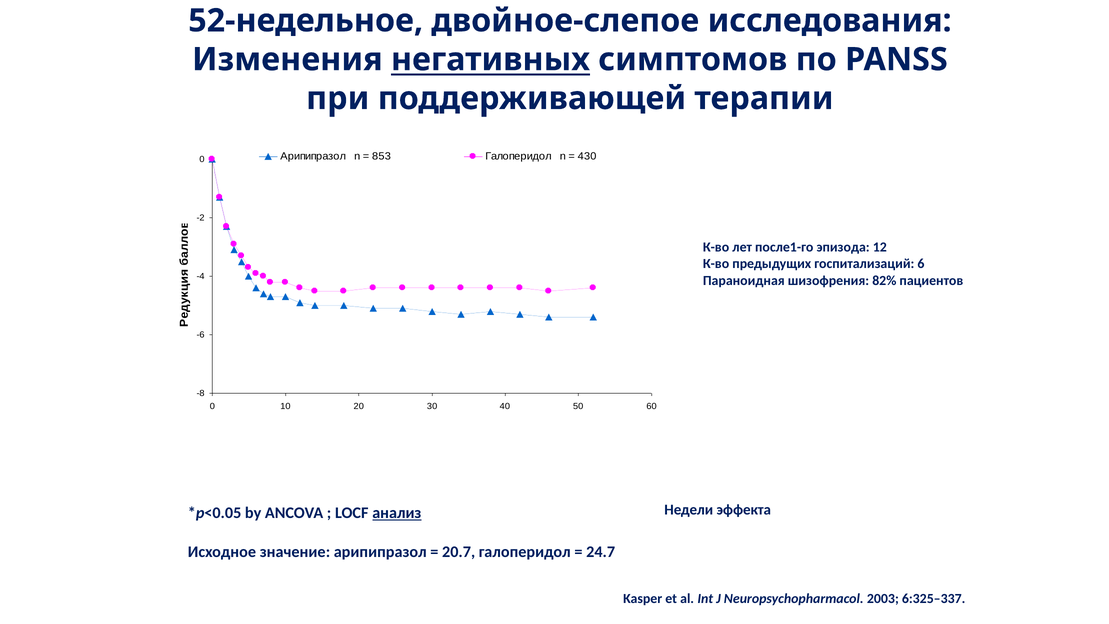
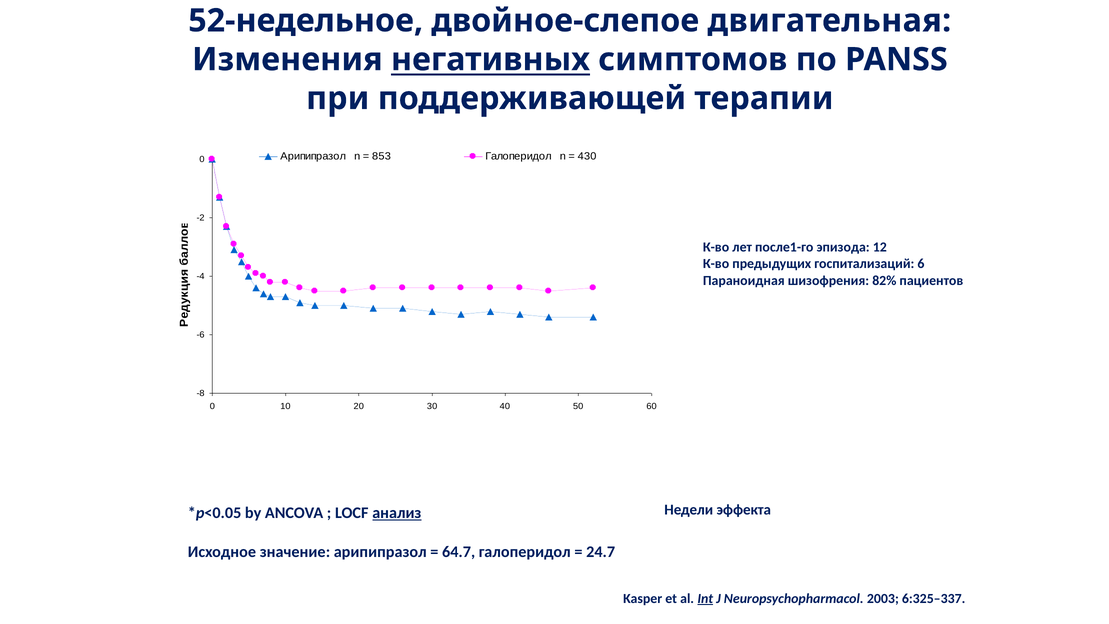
исследования: исследования -> двигательная
20.7: 20.7 -> 64.7
Int underline: none -> present
